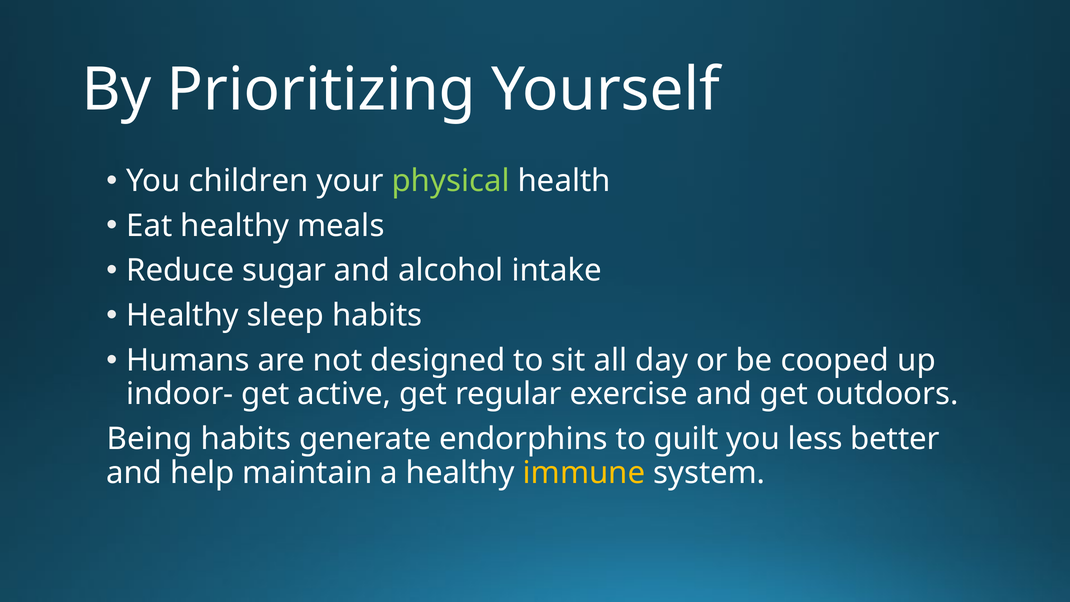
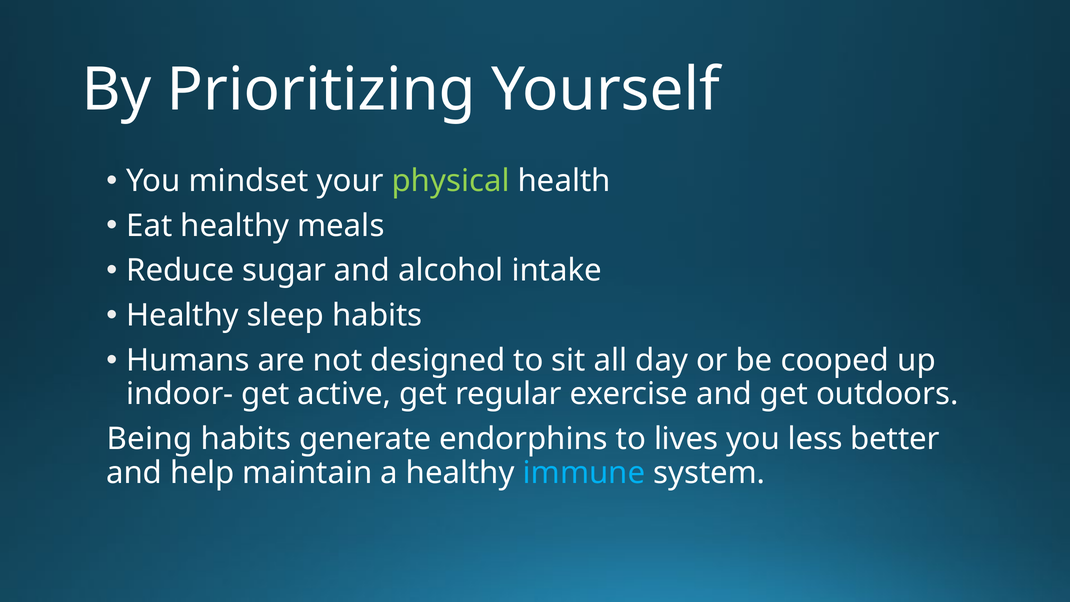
children: children -> mindset
guilt: guilt -> lives
immune colour: yellow -> light blue
